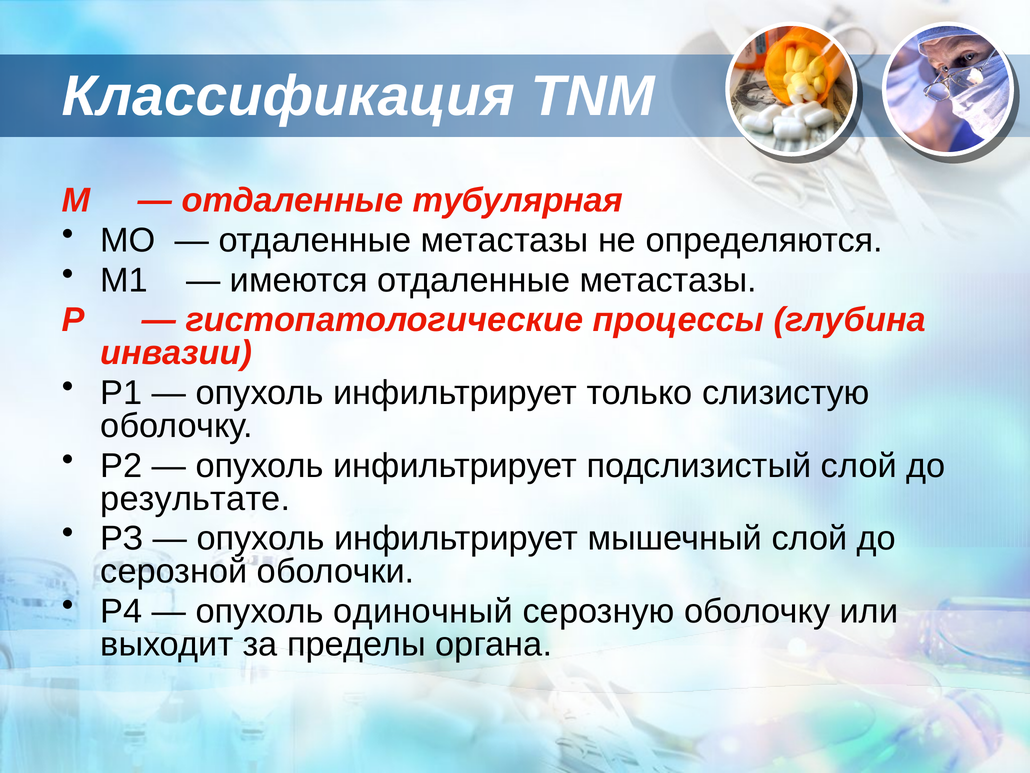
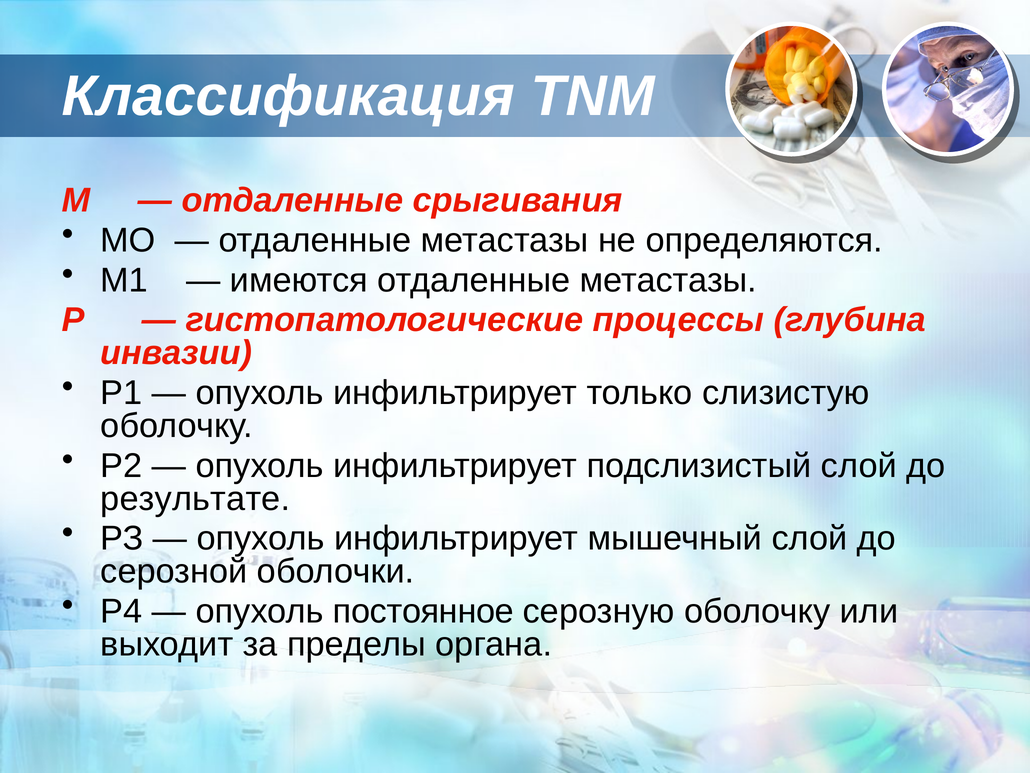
тубулярная: тубулярная -> срыгивания
одиночный: одиночный -> постоянное
